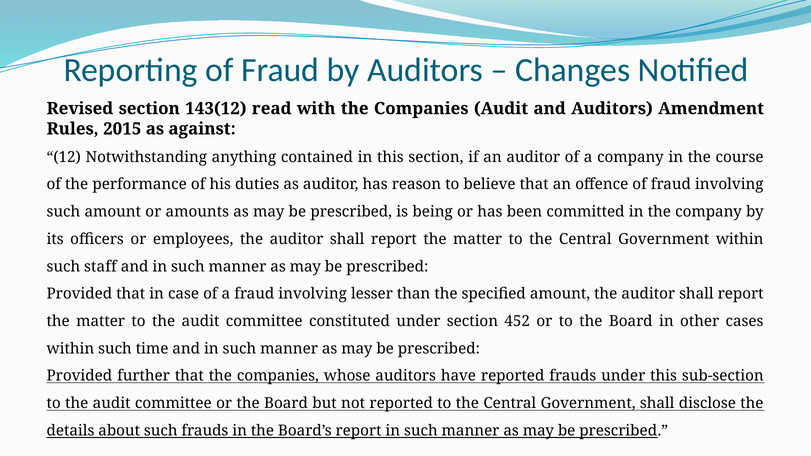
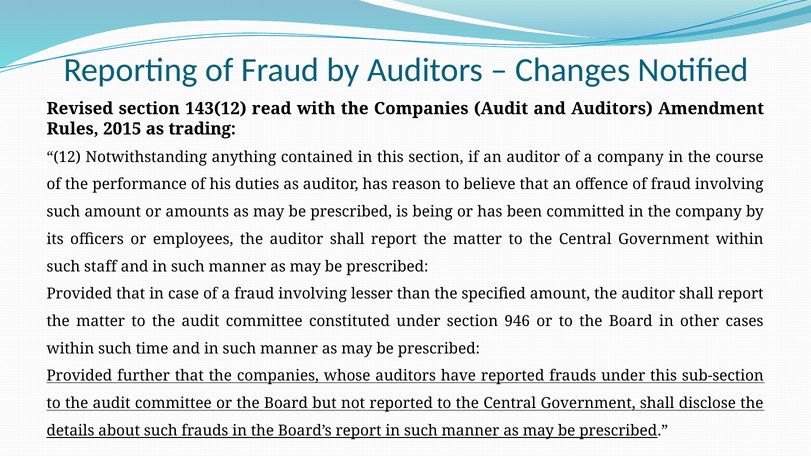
against: against -> trading
452: 452 -> 946
